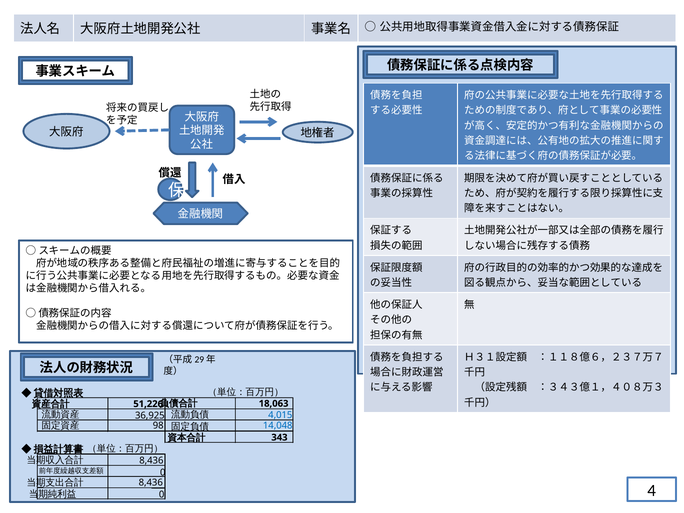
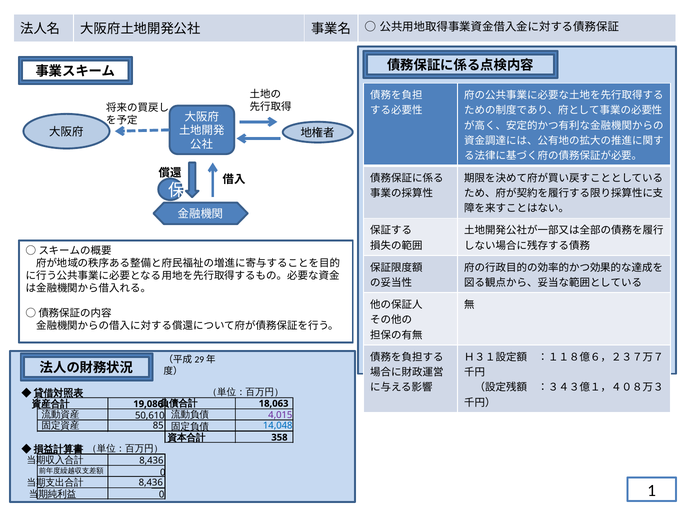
51,226: 51,226 -> 19,086
36,925: 36,925 -> 50,610
4,015 colour: blue -> purple
98: 98 -> 85
343: 343 -> 358
4: 4 -> 1
